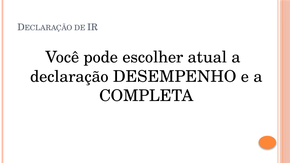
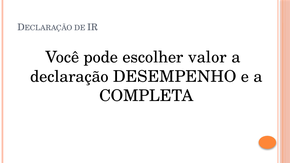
atual: atual -> valor
